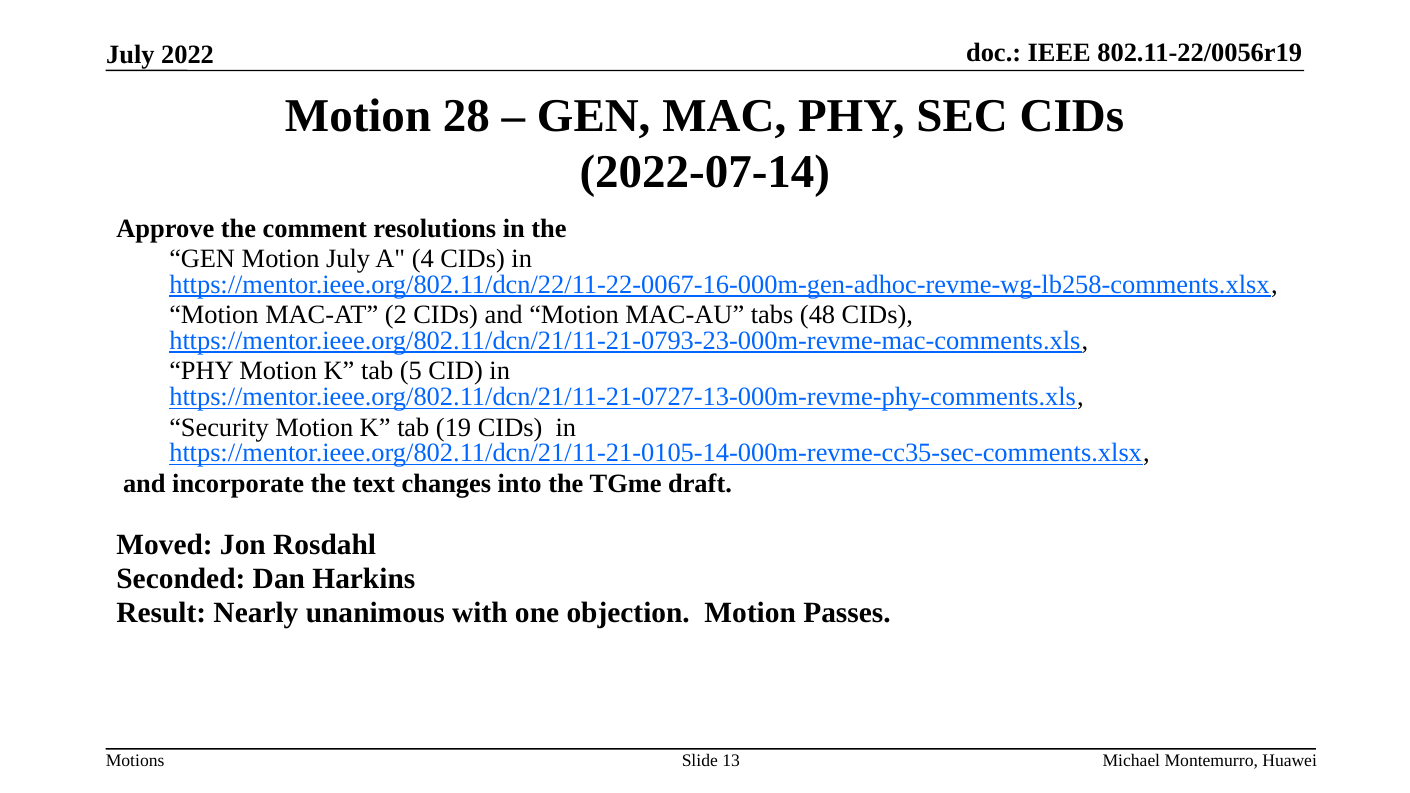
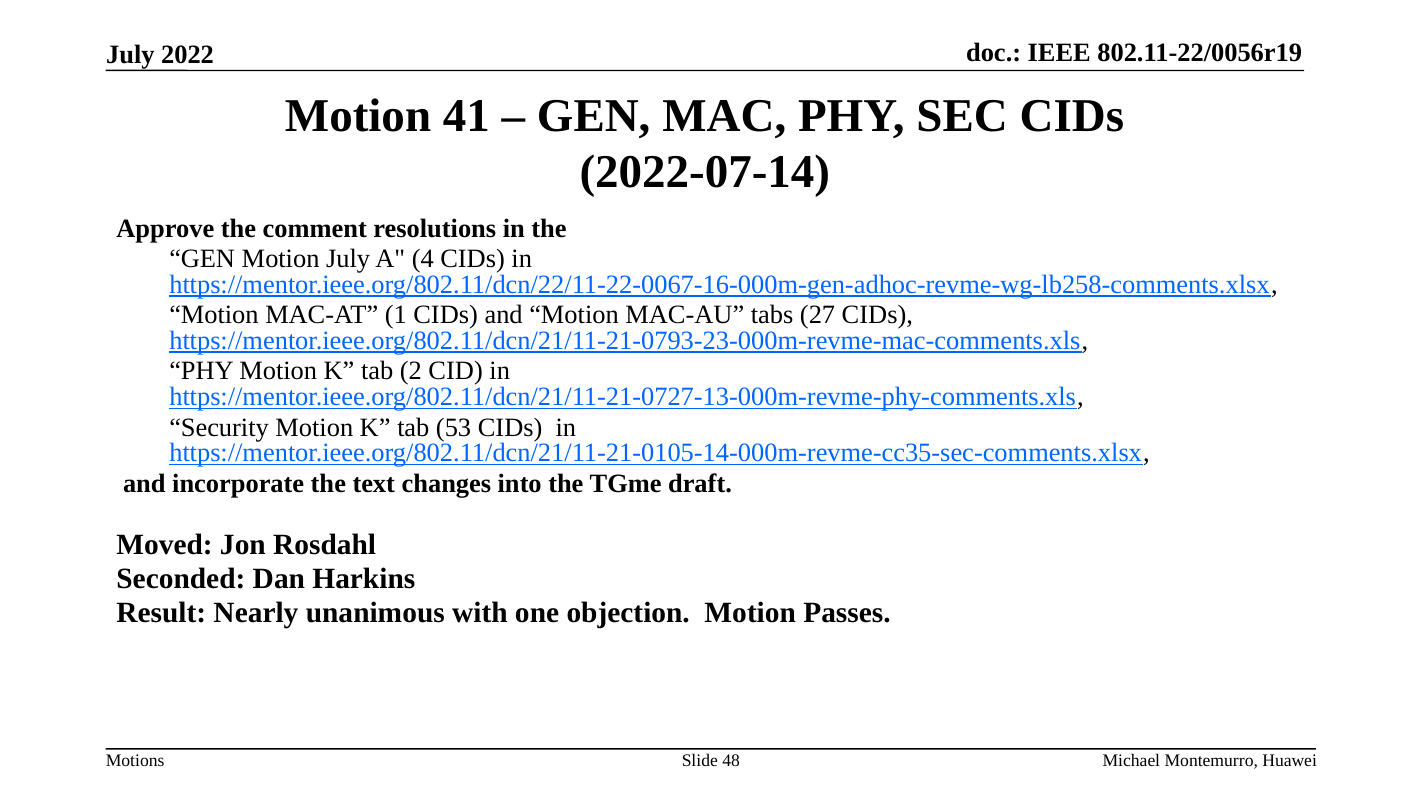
28: 28 -> 41
2: 2 -> 1
48: 48 -> 27
5: 5 -> 2
19: 19 -> 53
13: 13 -> 48
